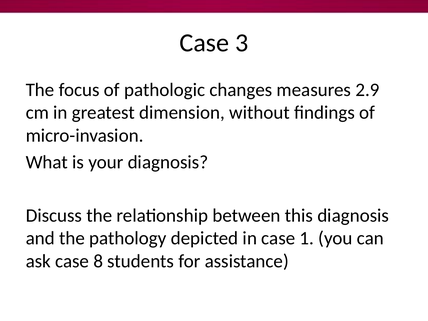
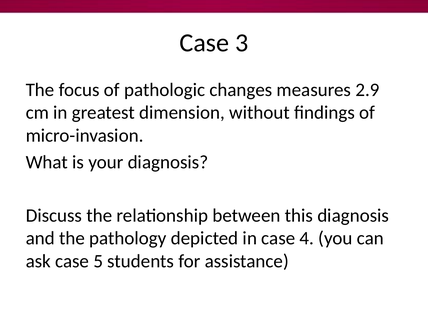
1: 1 -> 4
8: 8 -> 5
